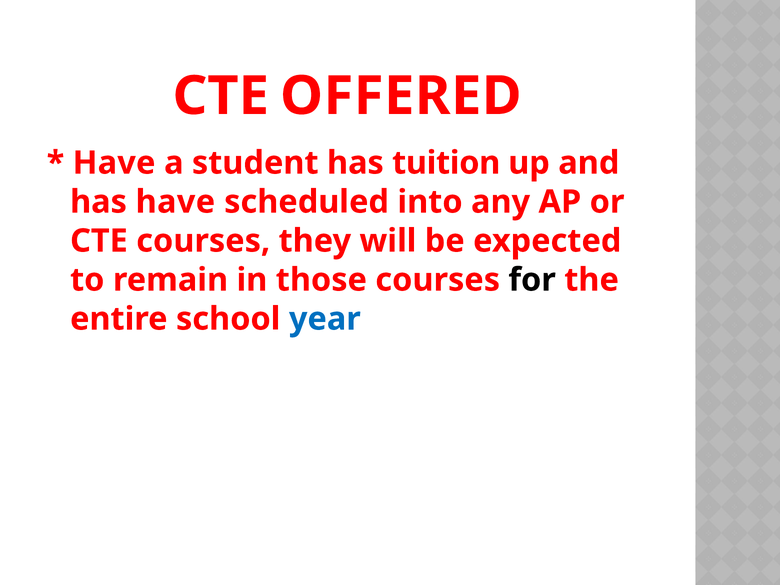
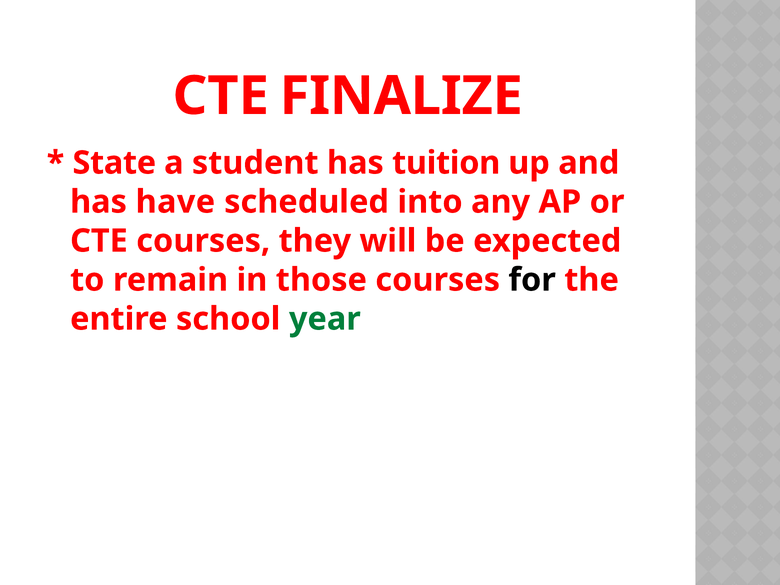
OFFERED: OFFERED -> FINALIZE
Have at (114, 163): Have -> State
year colour: blue -> green
